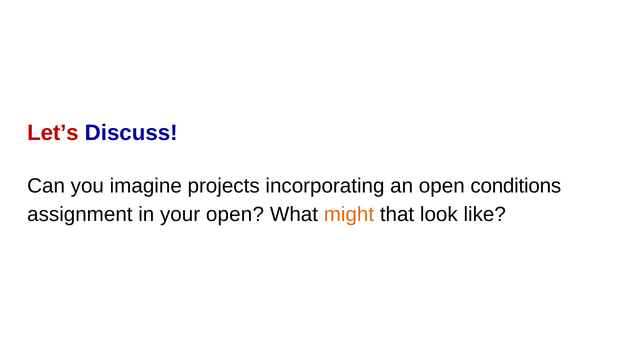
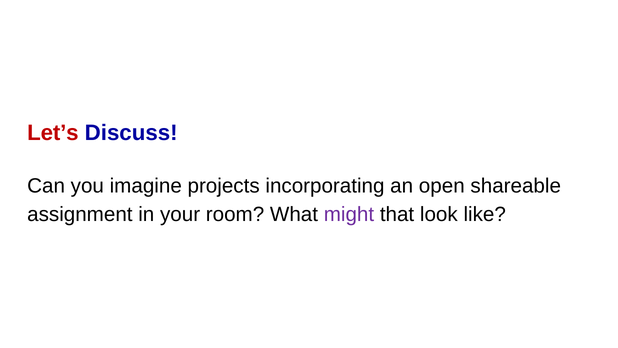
conditions: conditions -> shareable
your open: open -> room
might colour: orange -> purple
